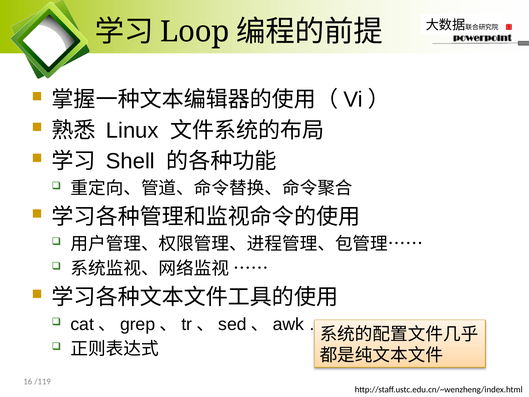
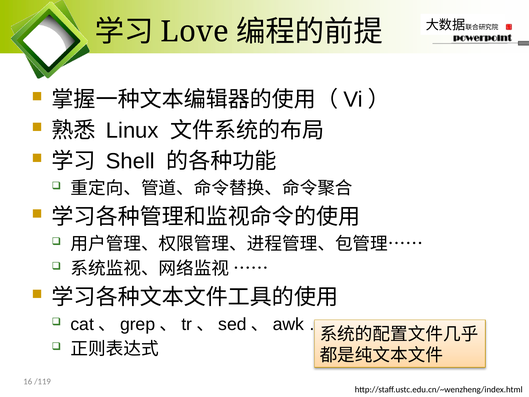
Loop: Loop -> Love
